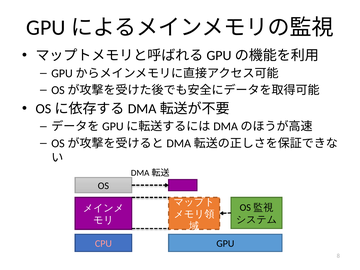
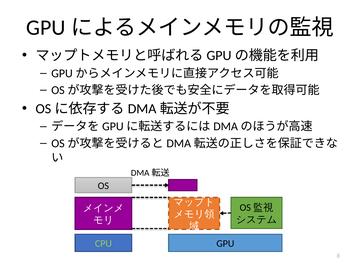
CPU colour: pink -> light green
